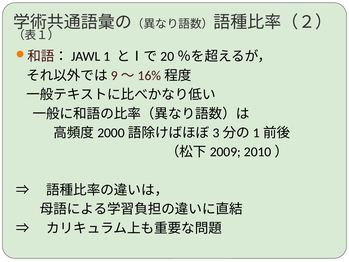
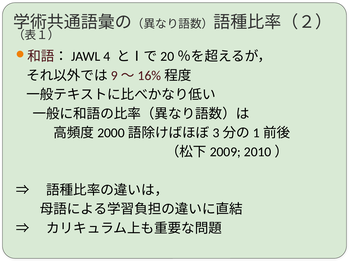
1: 1 -> 4
